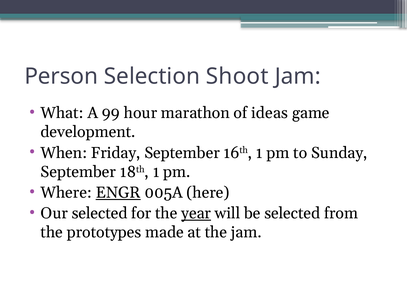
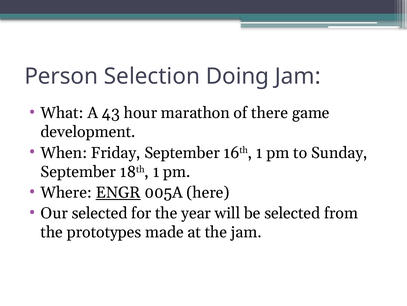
Shoot: Shoot -> Doing
99: 99 -> 43
ideas: ideas -> there
year underline: present -> none
